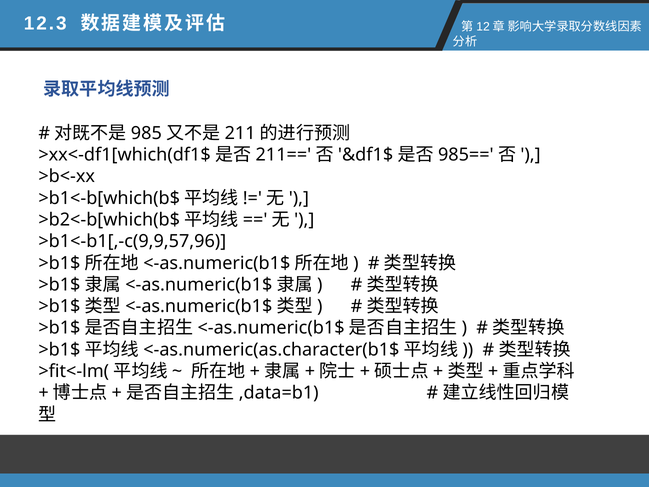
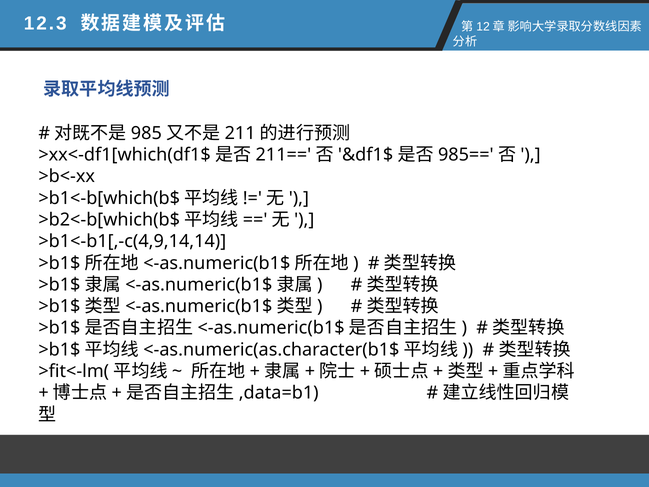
>b1<-b1[,-c(9,9,57,96: >b1<-b1[,-c(9,9,57,96 -> >b1<-b1[,-c(4,9,14,14
